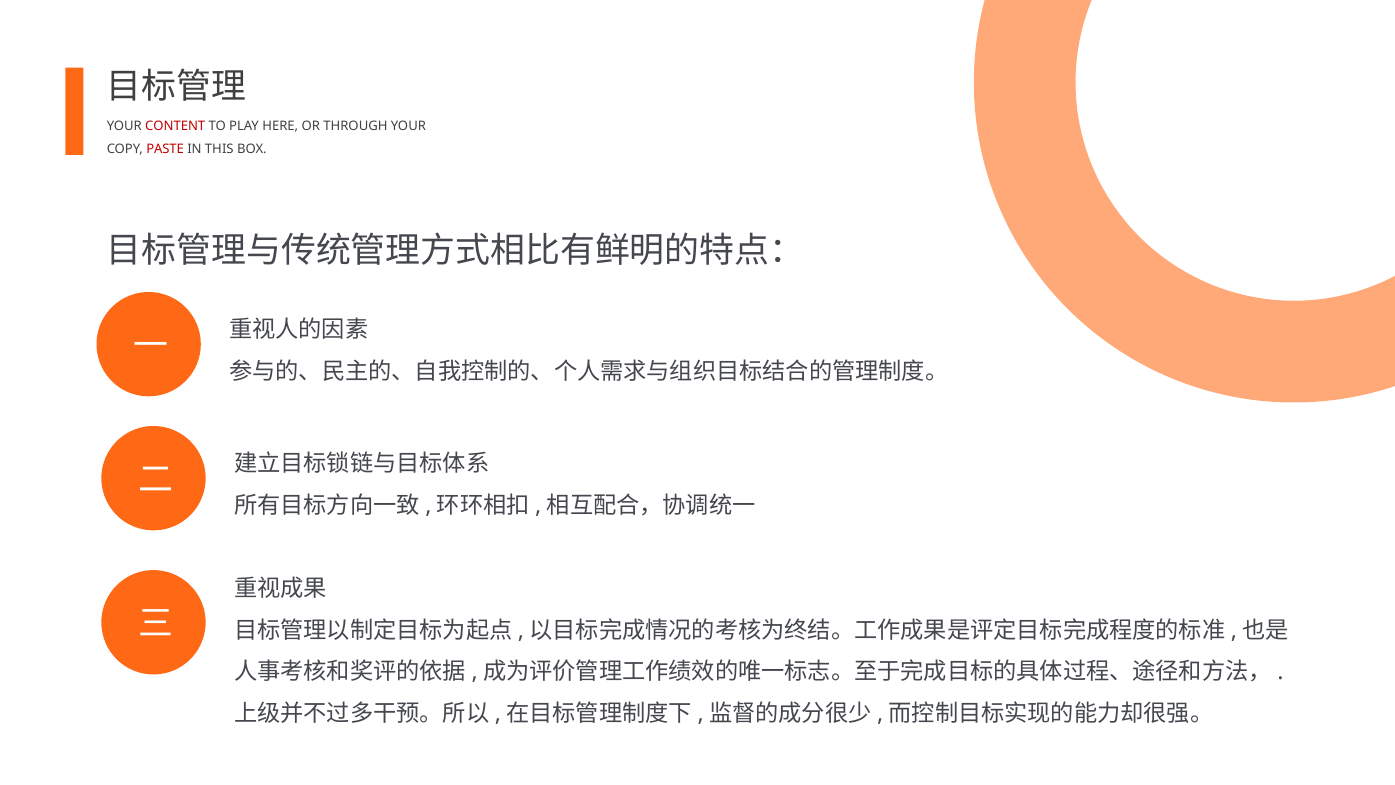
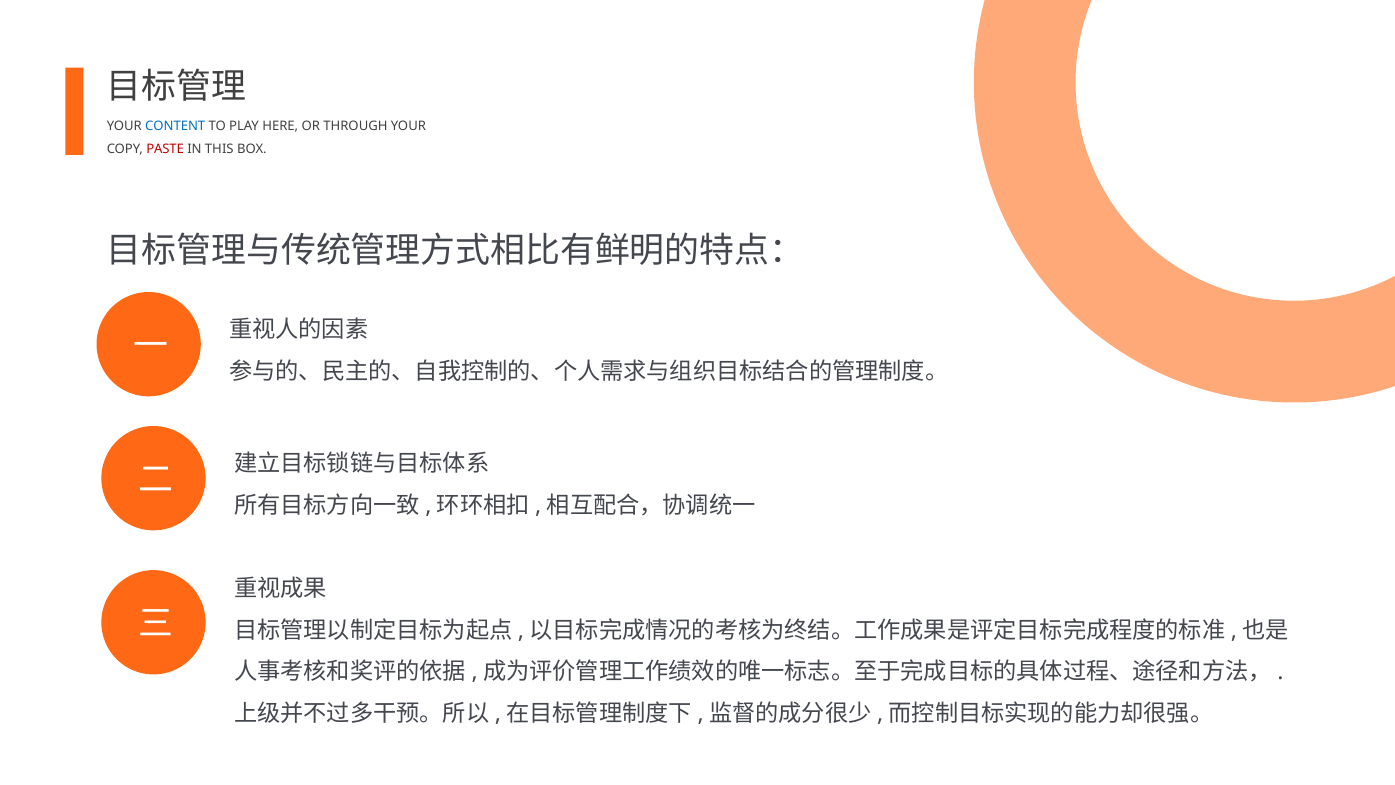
CONTENT colour: red -> blue
